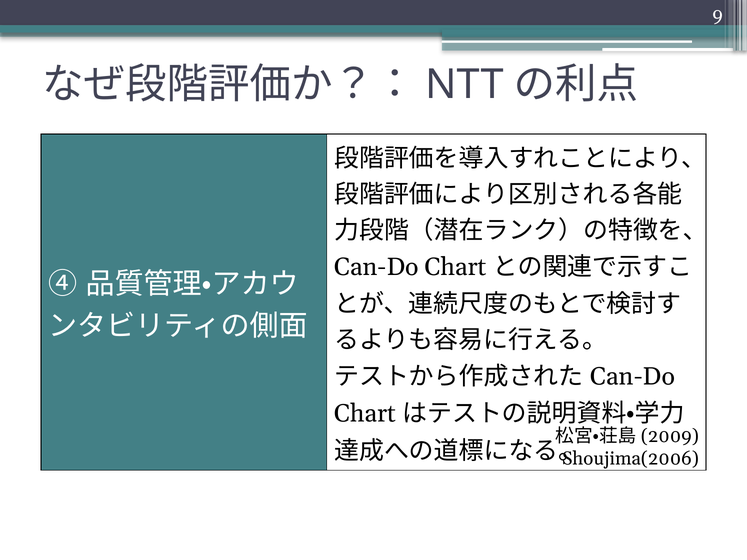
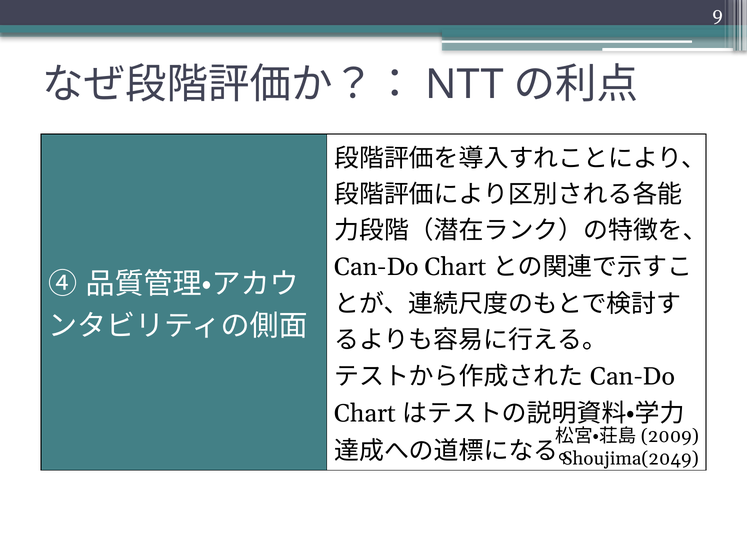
Shoujima(2006: Shoujima(2006 -> Shoujima(2049
